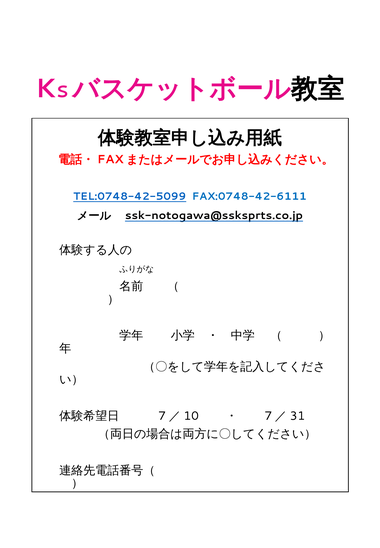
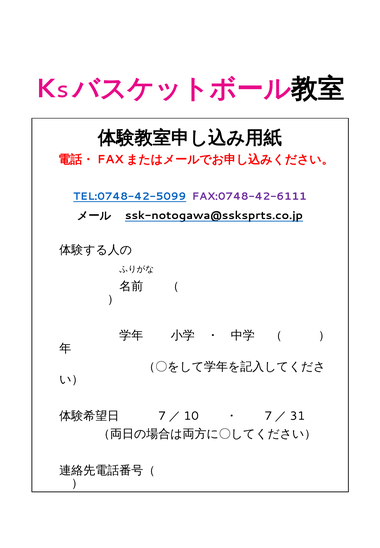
FAX:0748-42-6111 colour: blue -> purple
